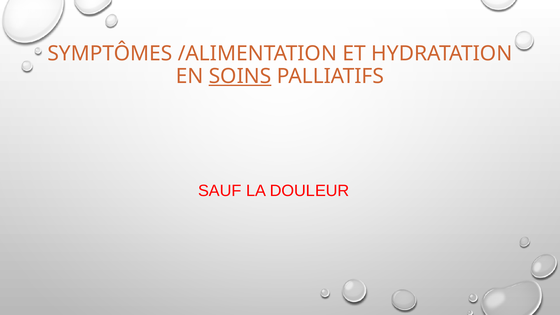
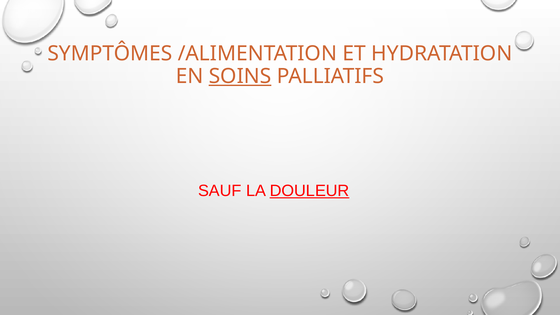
DOULEUR underline: none -> present
